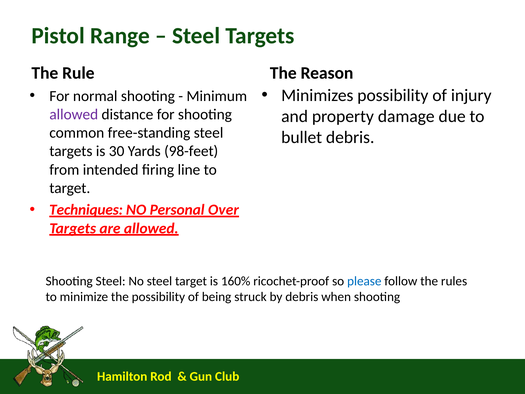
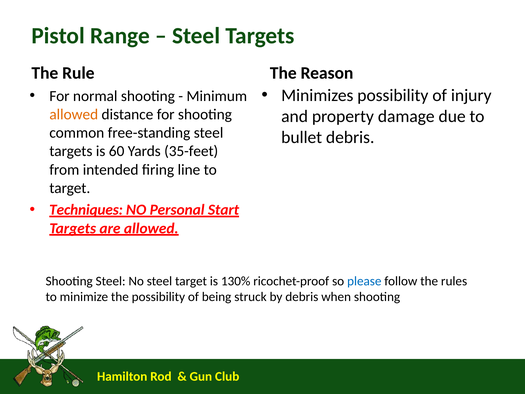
allowed at (74, 114) colour: purple -> orange
30: 30 -> 60
98-feet: 98-feet -> 35-feet
Over: Over -> Start
160%: 160% -> 130%
